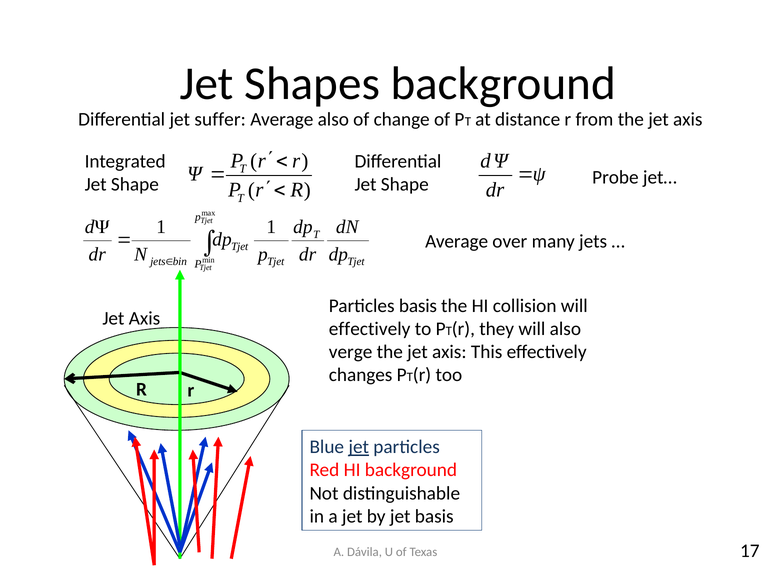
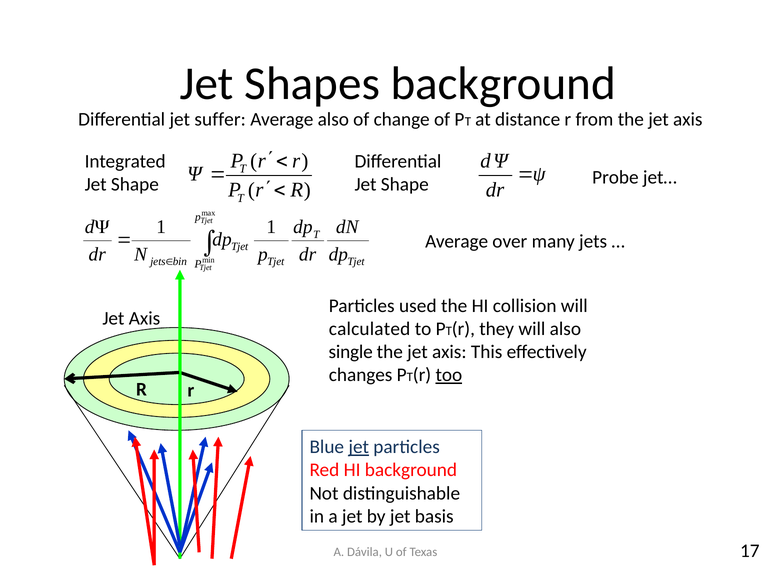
Particles basis: basis -> used
effectively at (370, 329): effectively -> calculated
verge: verge -> single
too underline: none -> present
